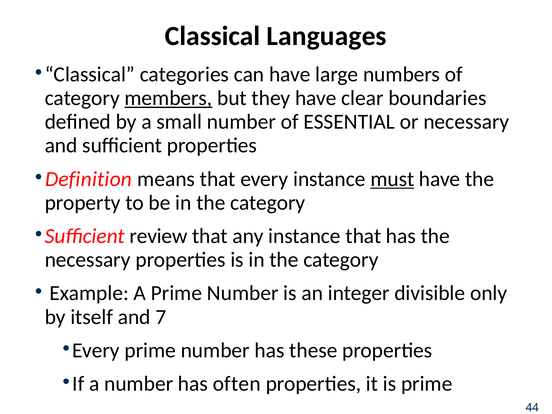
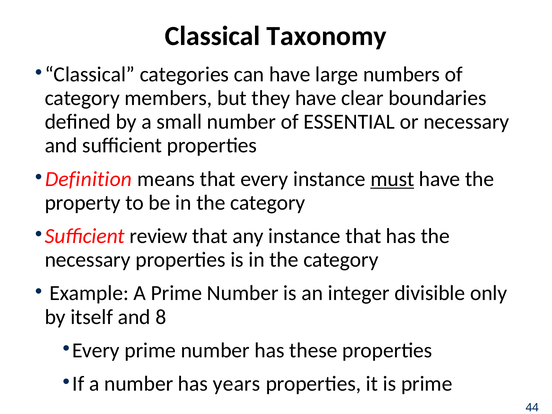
Languages: Languages -> Taxonomy
members underline: present -> none
7: 7 -> 8
often: often -> years
